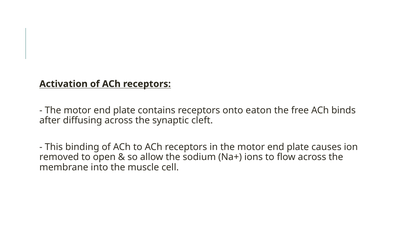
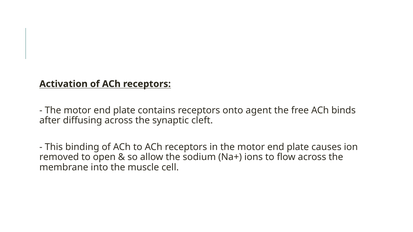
eaton: eaton -> agent
